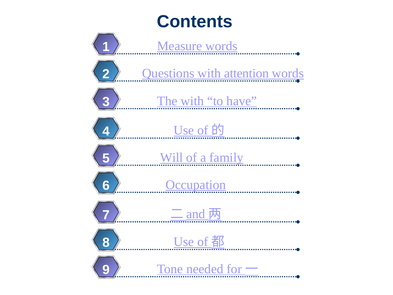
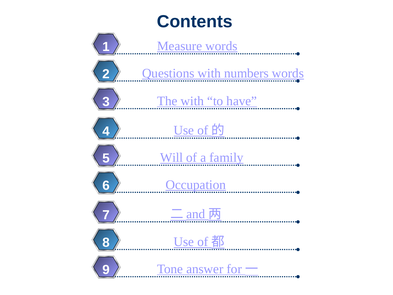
attention: attention -> numbers
needed: needed -> answer
